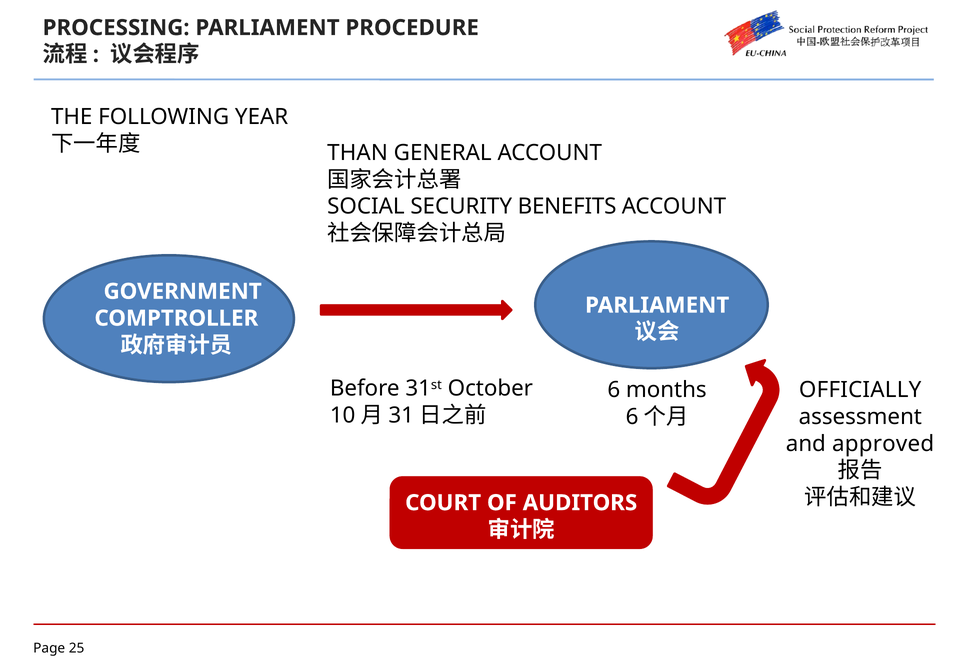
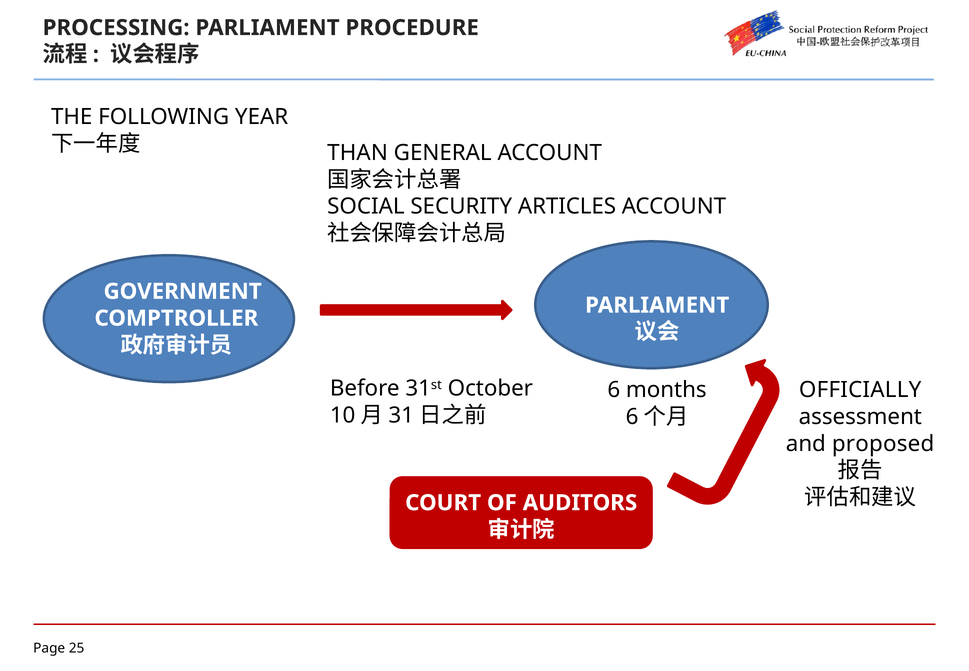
BENEFITS: BENEFITS -> ARTICLES
approved: approved -> proposed
